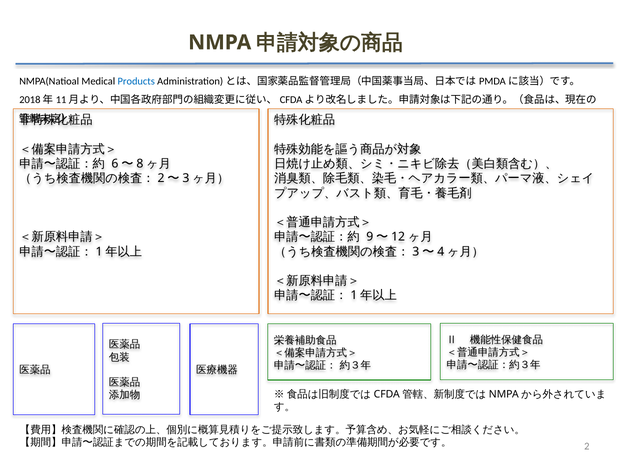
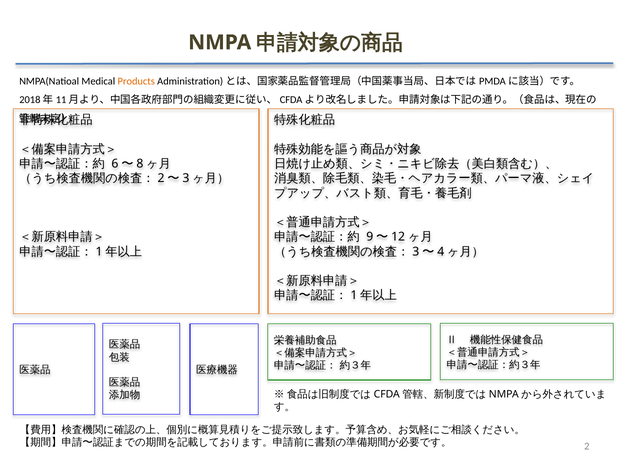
Products colour: blue -> orange
